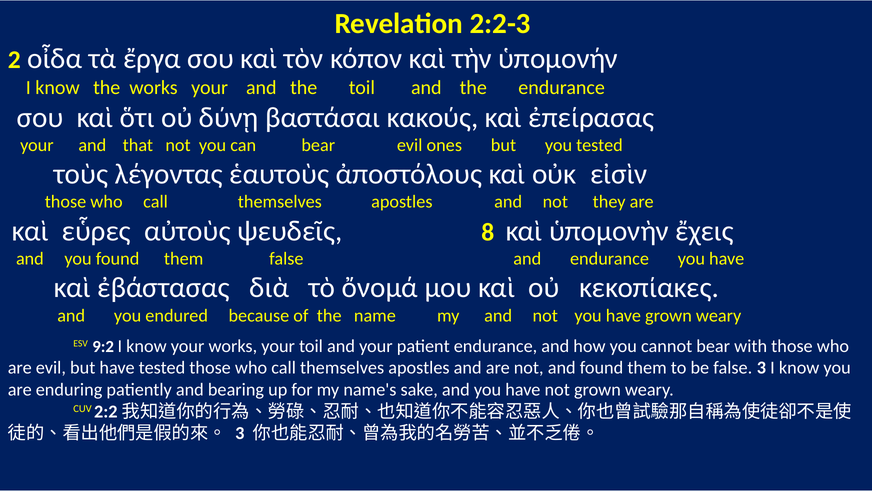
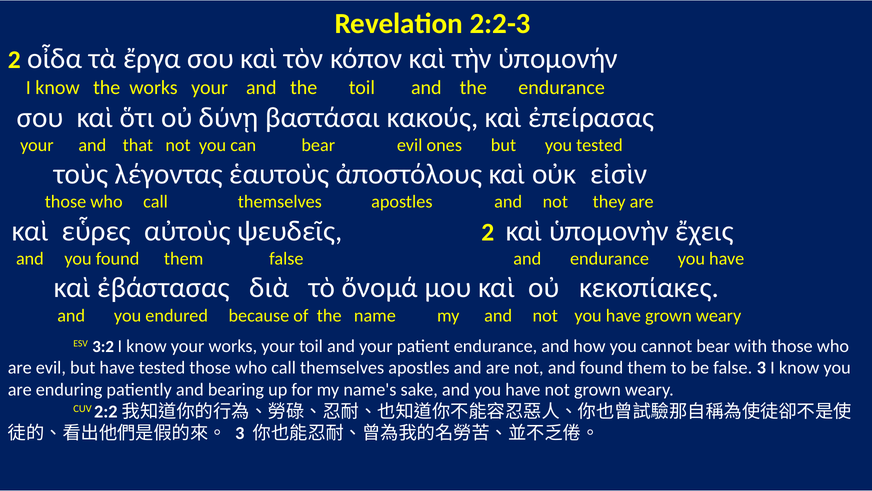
ψευδεῖς 8: 8 -> 2
9:2: 9:2 -> 3:2
